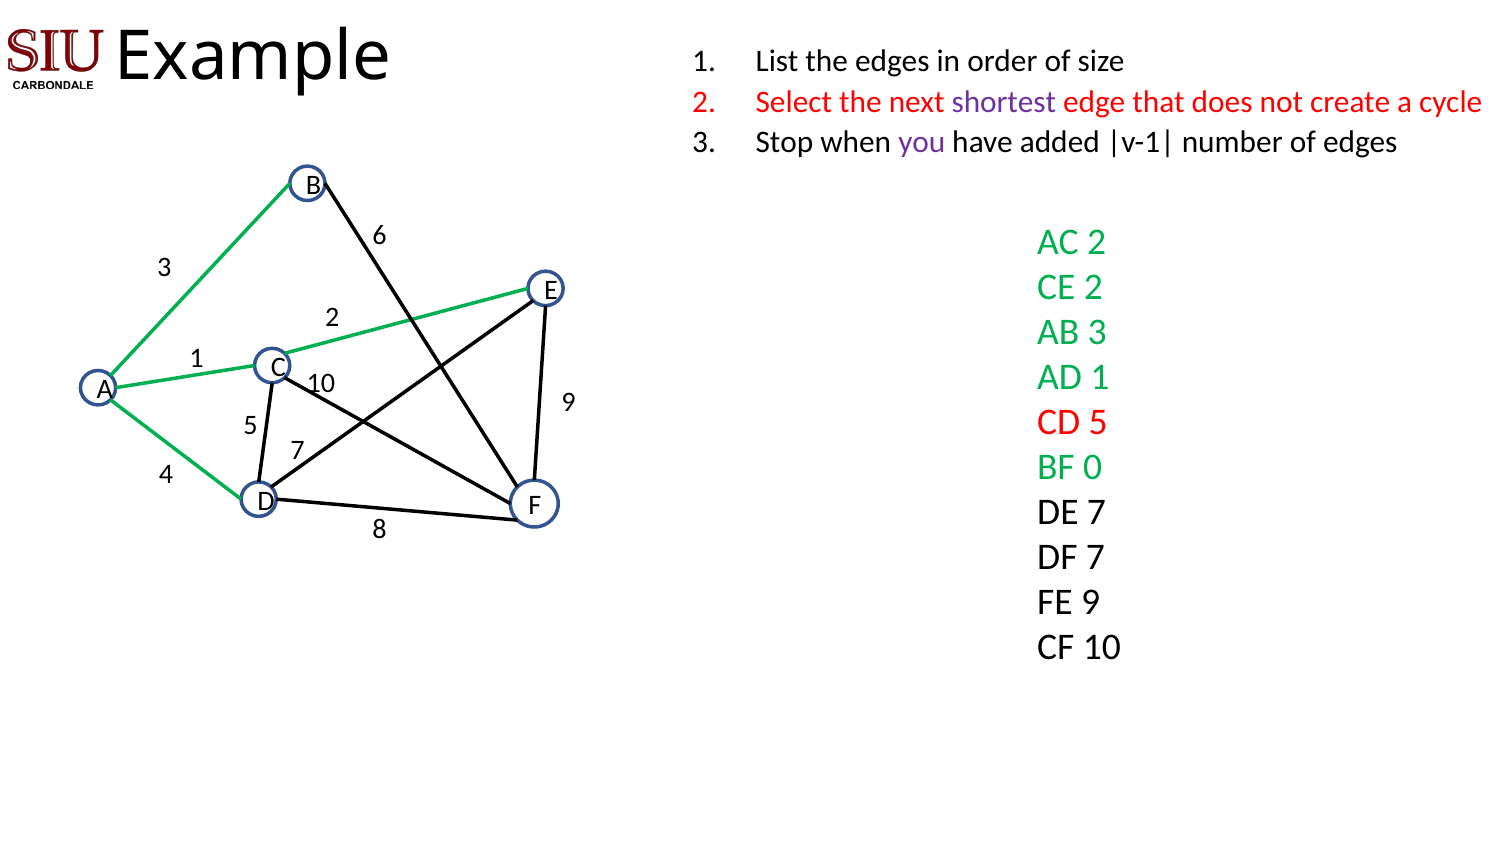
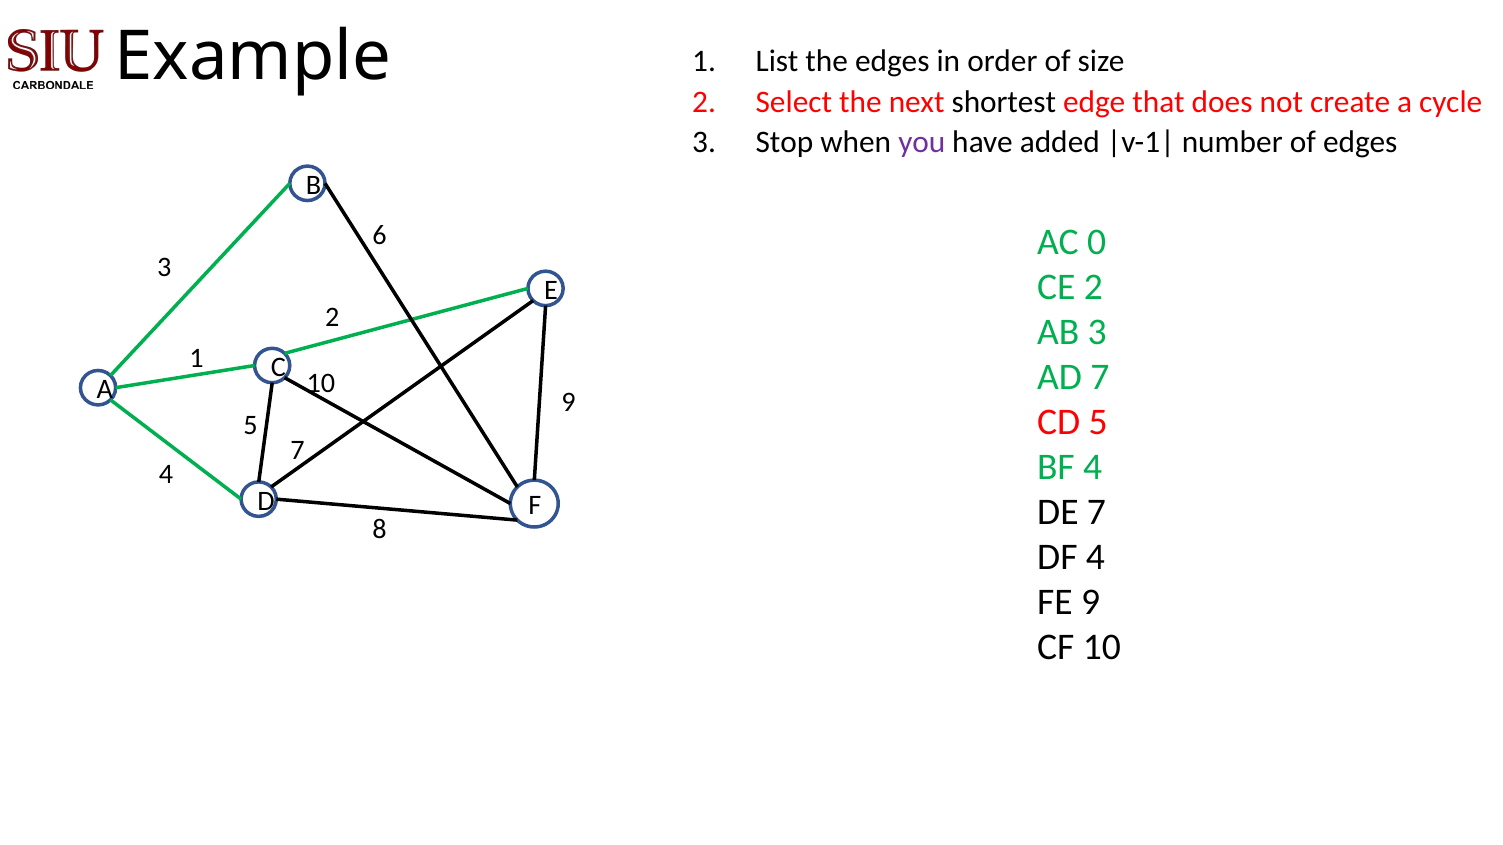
shortest colour: purple -> black
AC 2: 2 -> 0
AD 1: 1 -> 7
BF 0: 0 -> 4
DF 7: 7 -> 4
